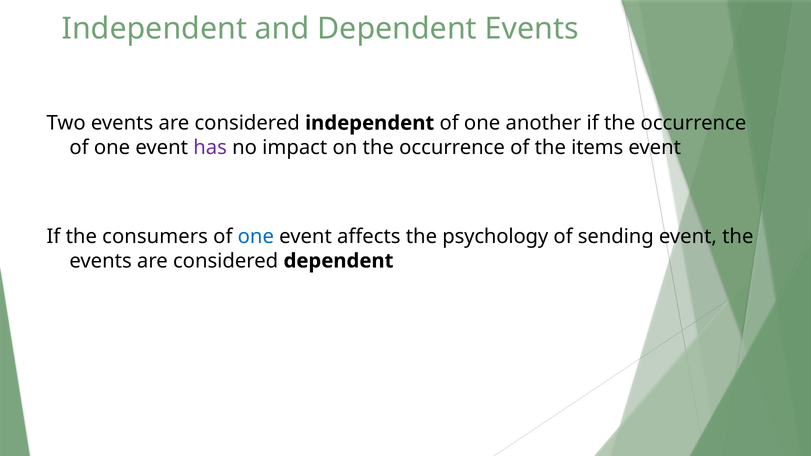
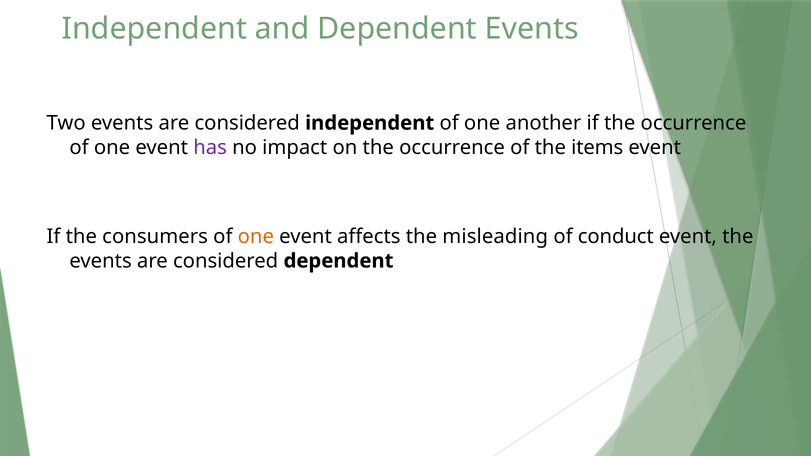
one at (256, 237) colour: blue -> orange
psychology: psychology -> misleading
sending: sending -> conduct
